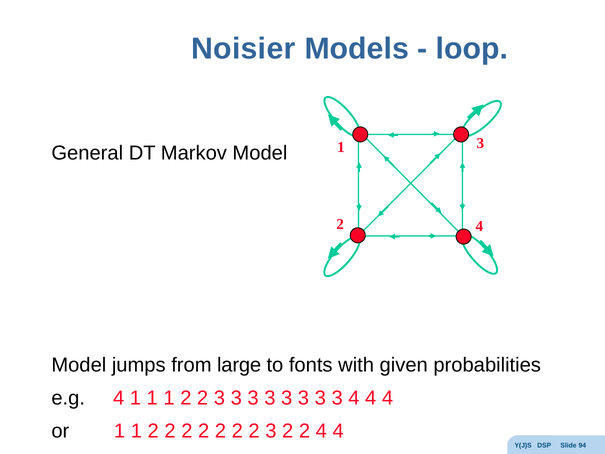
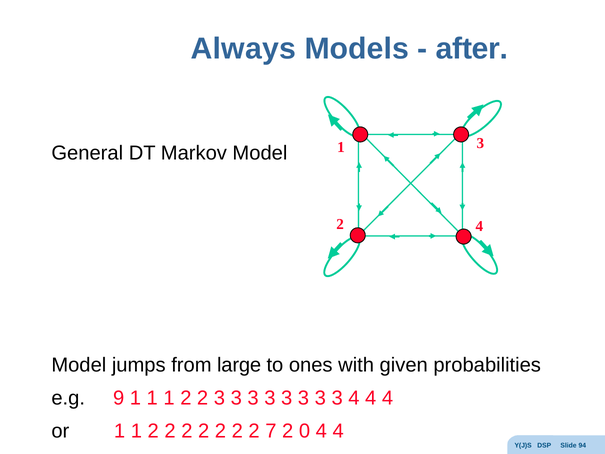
Noisier: Noisier -> Always
loop: loop -> after
fonts: fonts -> ones
e.g 4: 4 -> 9
2 2 2 3: 3 -> 7
2 at (304, 431): 2 -> 0
